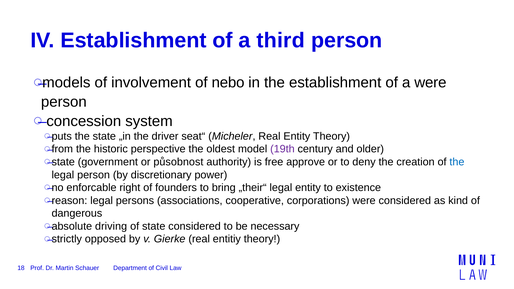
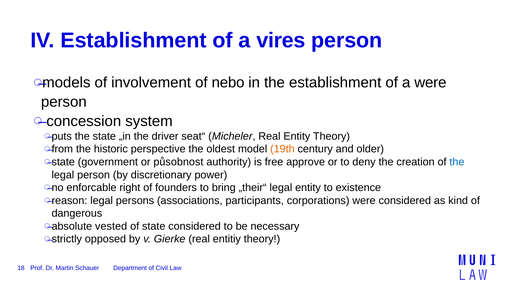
third: third -> vires
19th colour: purple -> orange
cooperative: cooperative -> participants
driving: driving -> vested
